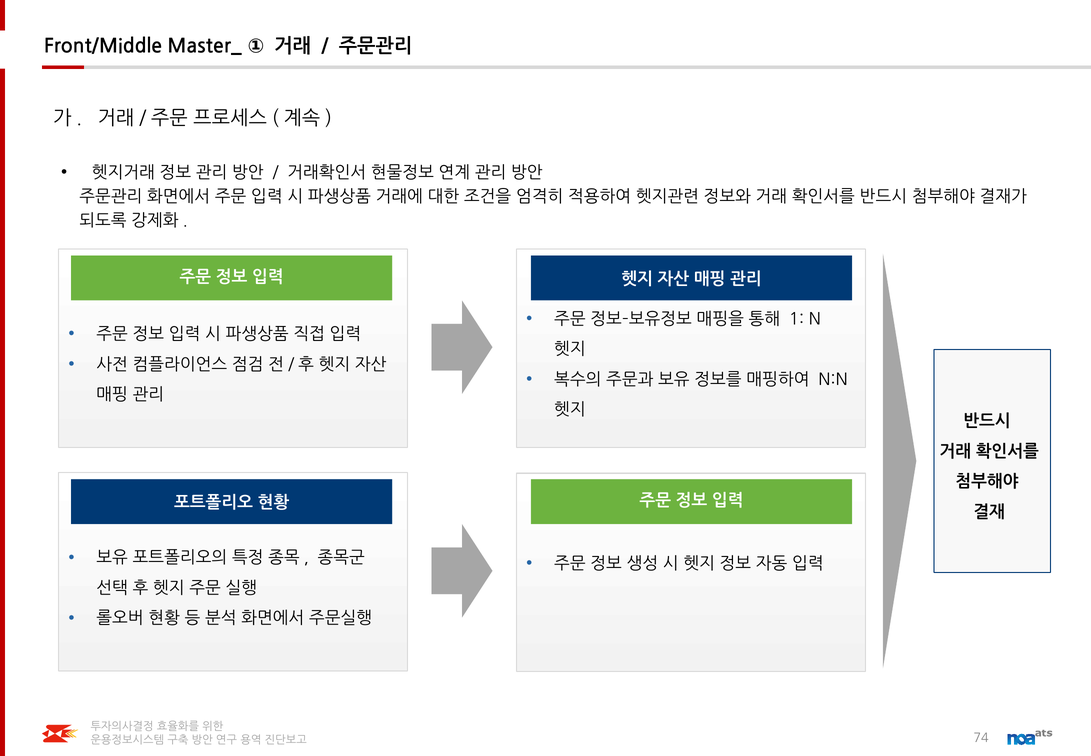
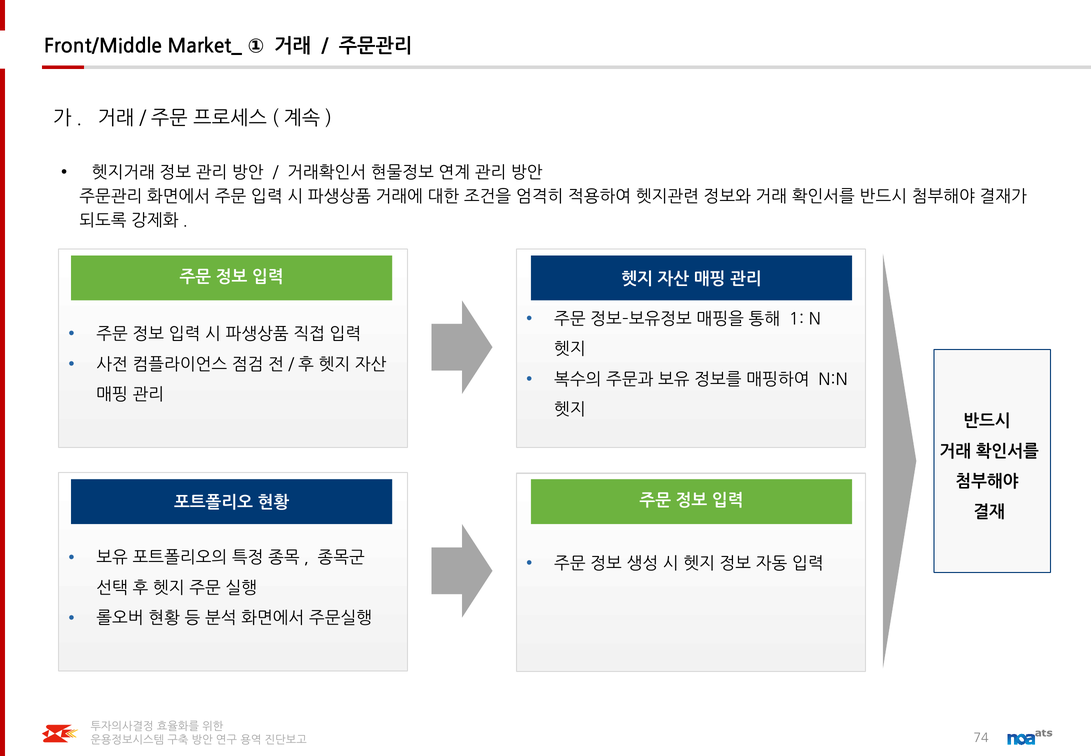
Master_: Master_ -> Market_
